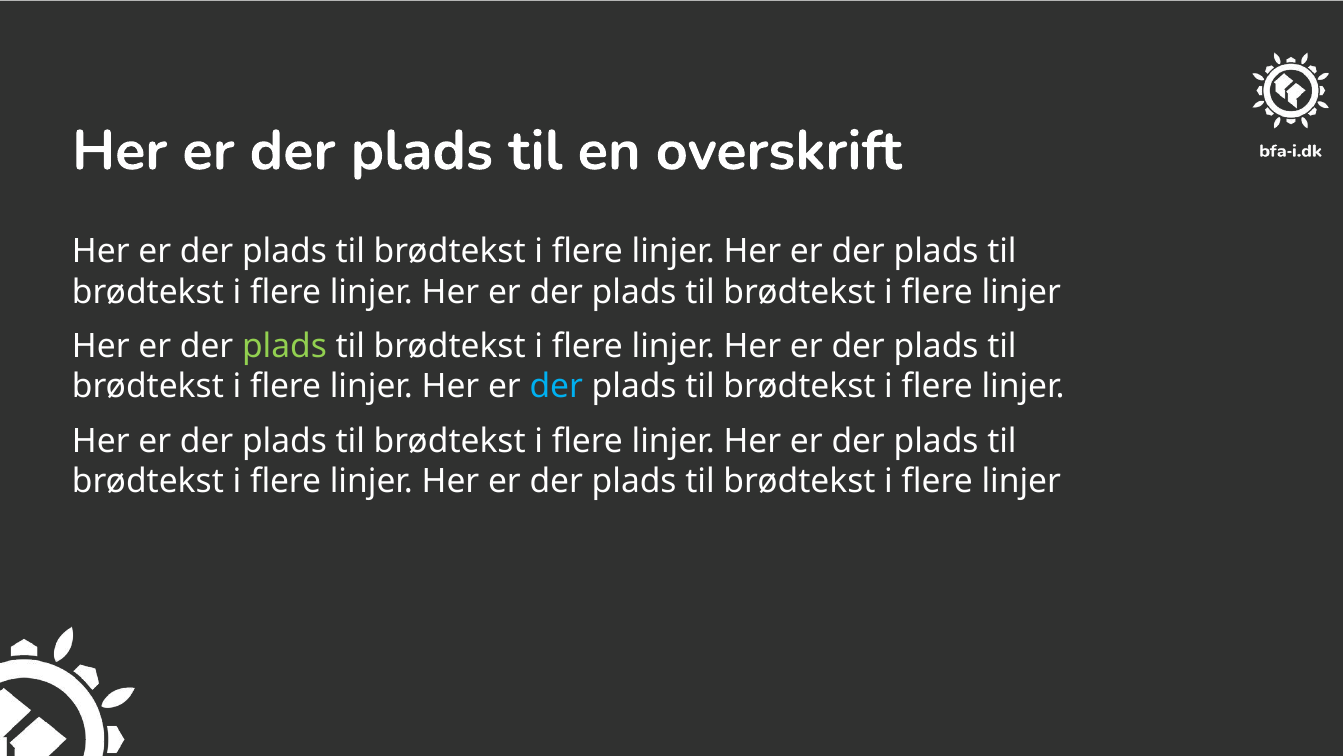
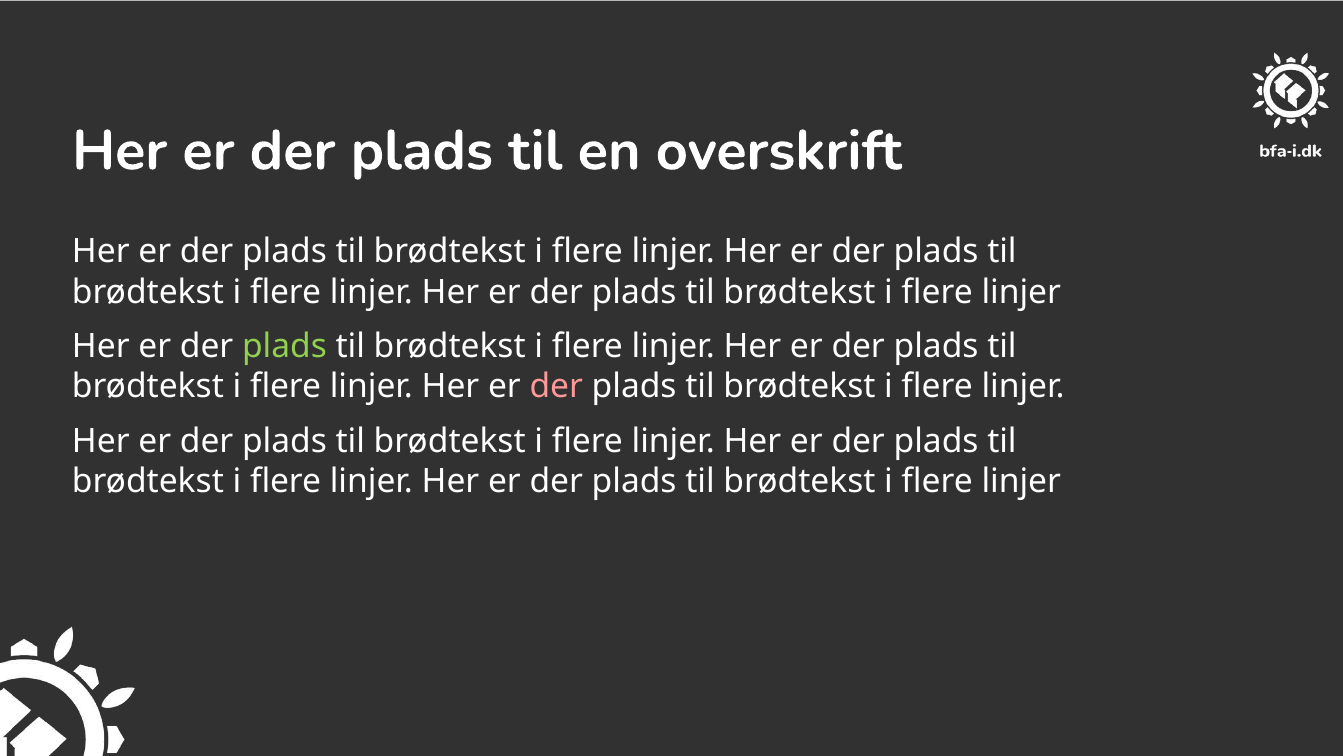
der at (556, 386) colour: light blue -> pink
